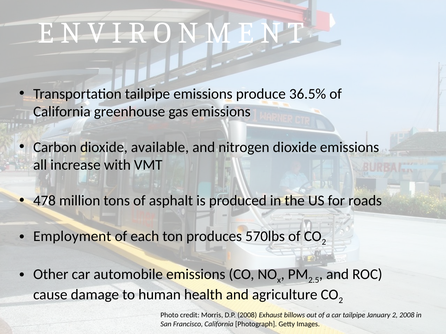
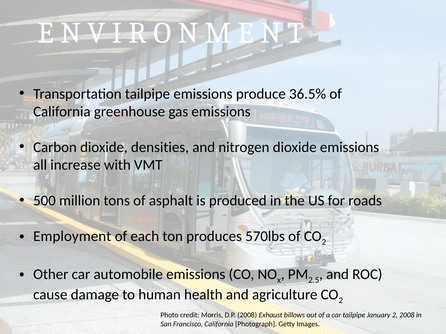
available: available -> densities
478: 478 -> 500
